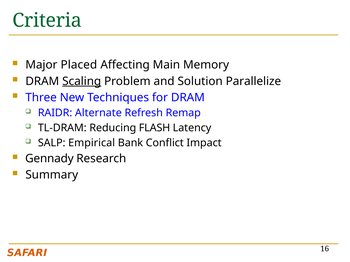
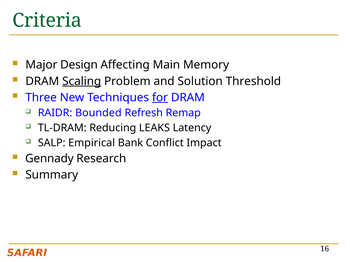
Placed: Placed -> Design
Parallelize: Parallelize -> Threshold
for underline: none -> present
Alternate: Alternate -> Bounded
FLASH: FLASH -> LEAKS
